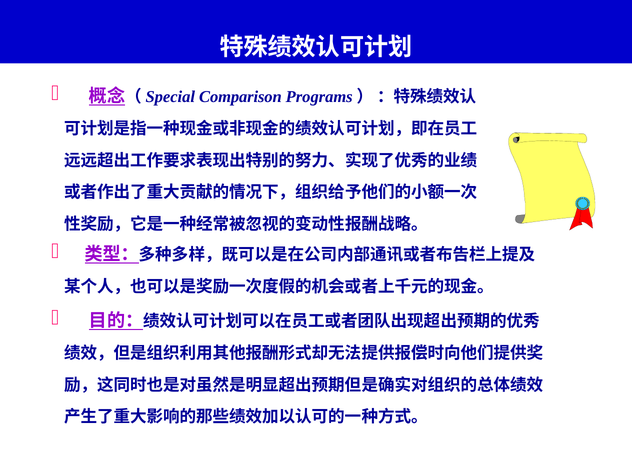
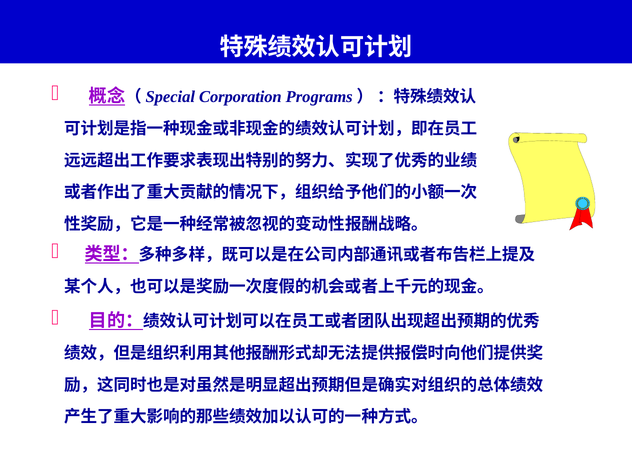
Comparison: Comparison -> Corporation
